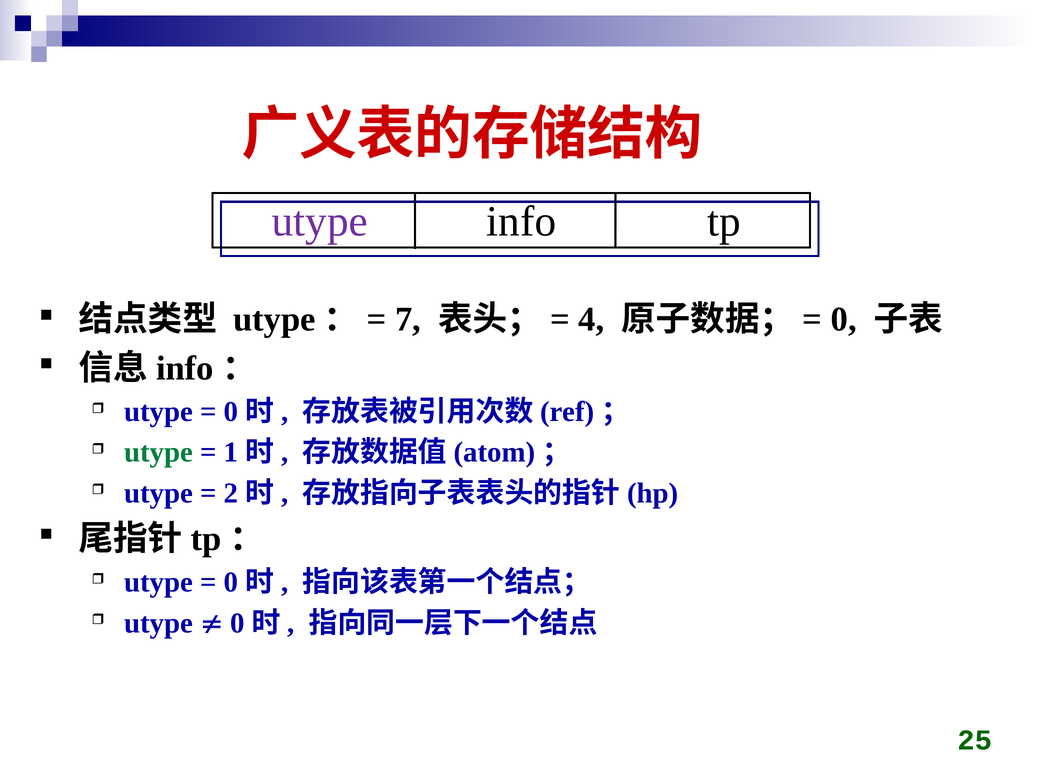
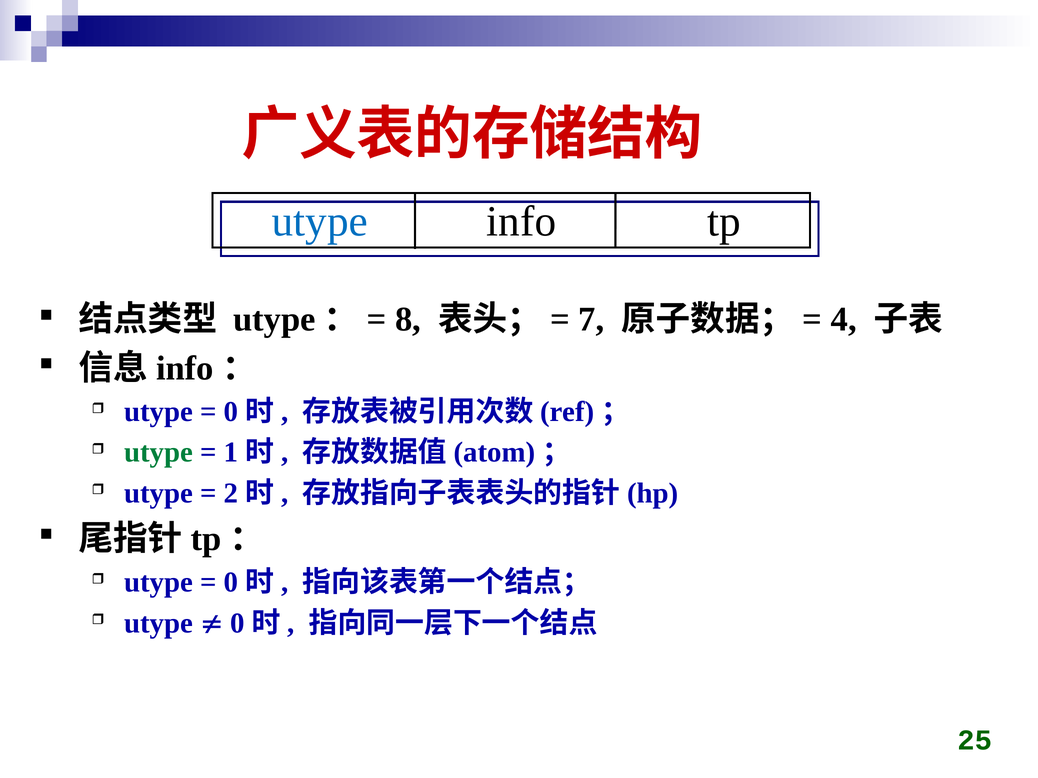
utype at (320, 222) colour: purple -> blue
7: 7 -> 8
4: 4 -> 7
0: 0 -> 4
